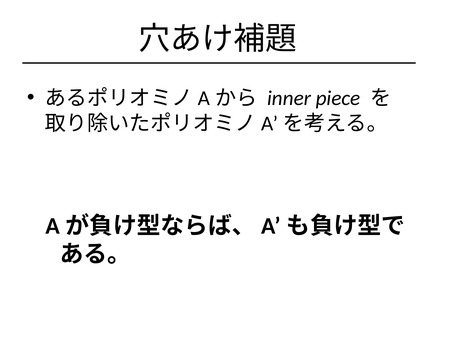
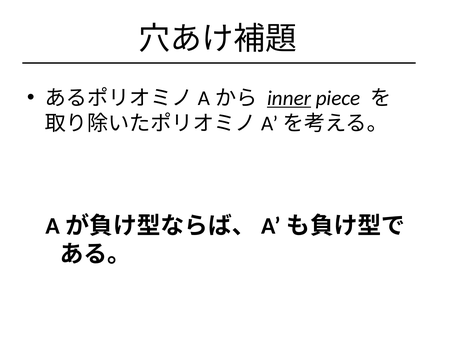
inner underline: none -> present
